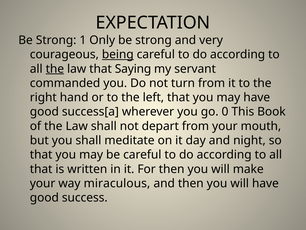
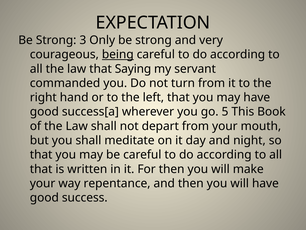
1: 1 -> 3
the at (55, 69) underline: present -> none
0: 0 -> 5
miraculous: miraculous -> repentance
